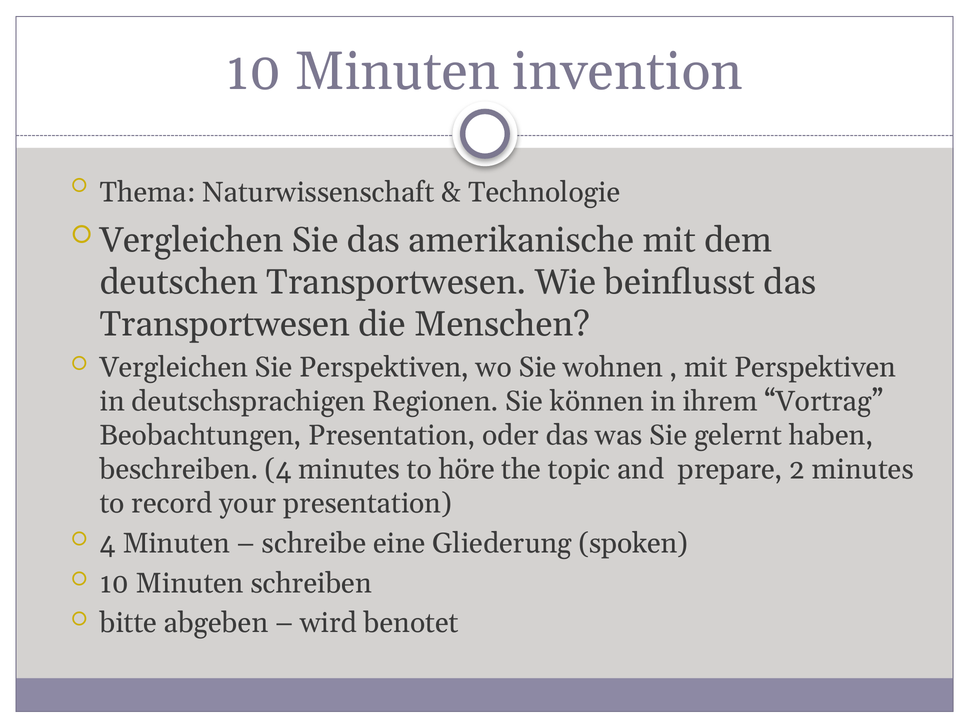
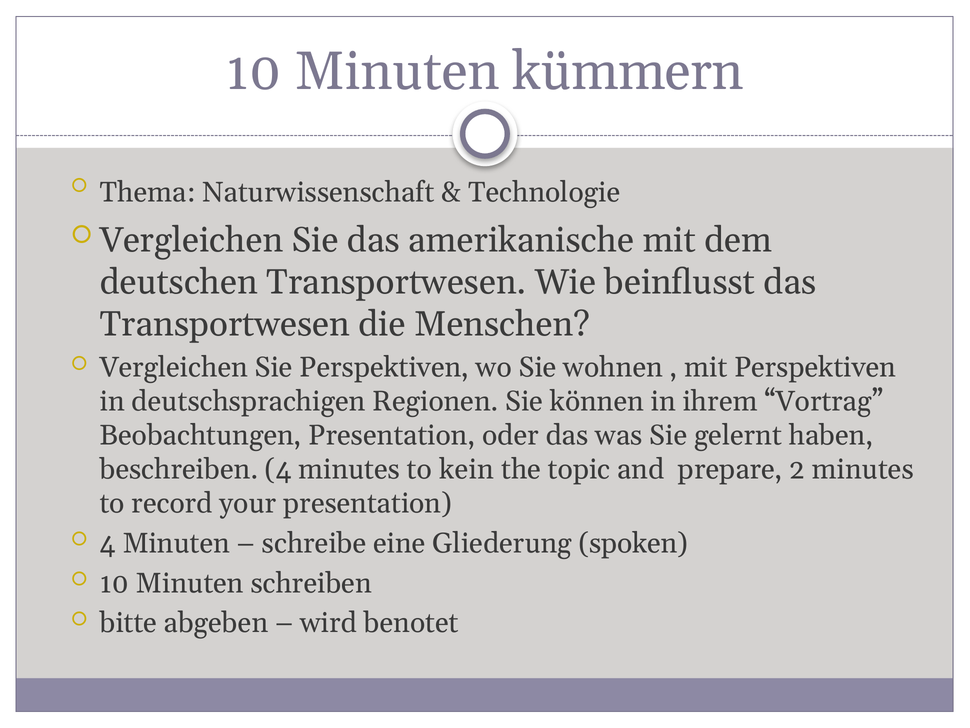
invention: invention -> kümmern
höre: höre -> kein
